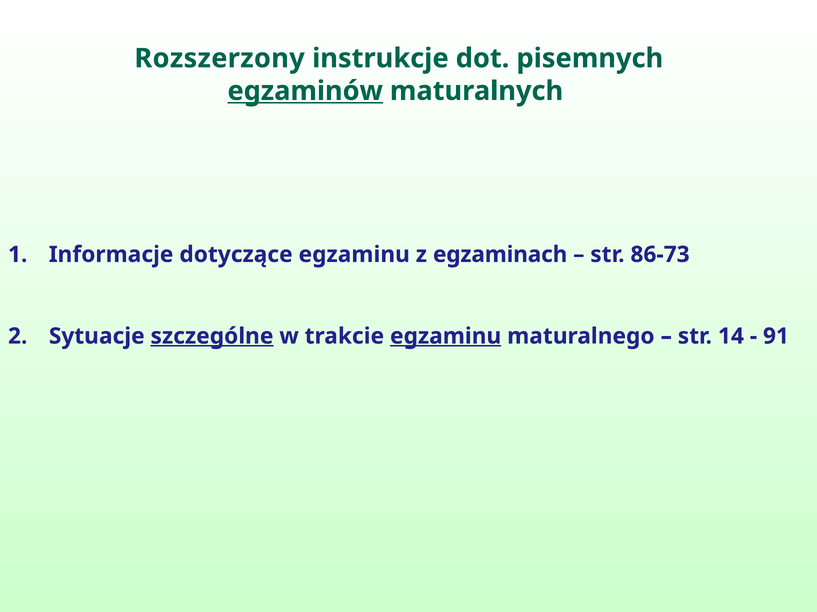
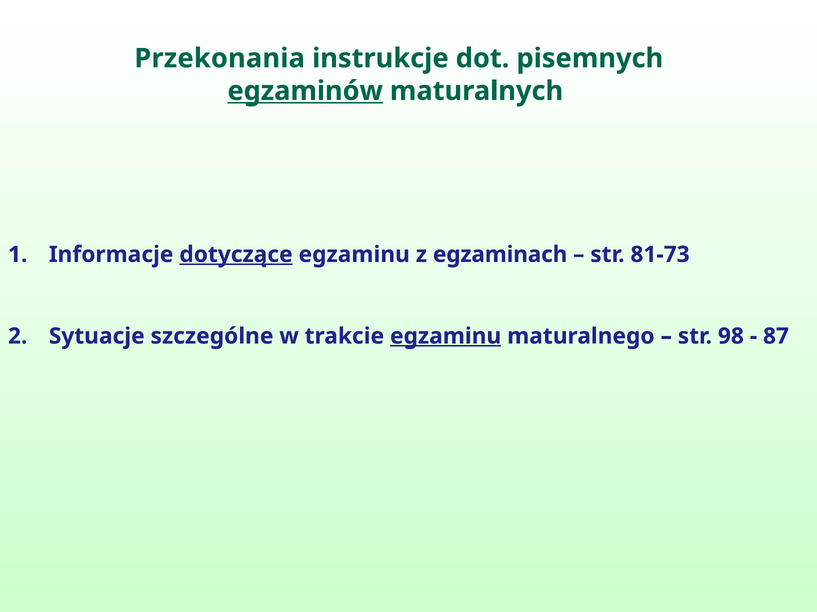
Rozszerzony: Rozszerzony -> Przekonania
dotyczące underline: none -> present
86-73: 86-73 -> 81-73
szczególne underline: present -> none
14: 14 -> 98
91: 91 -> 87
